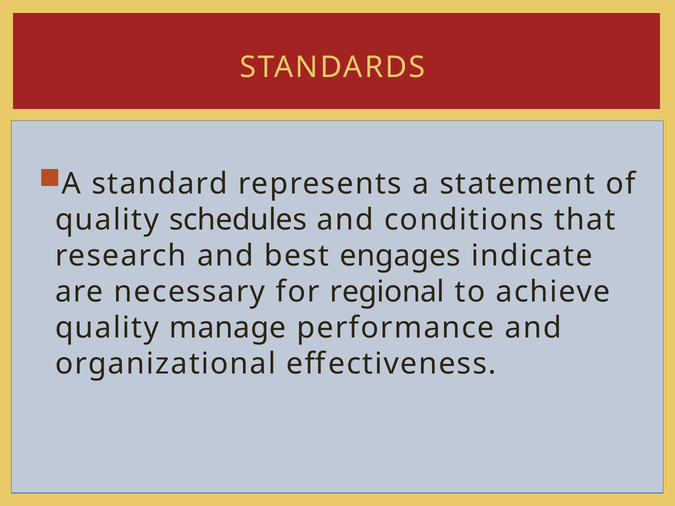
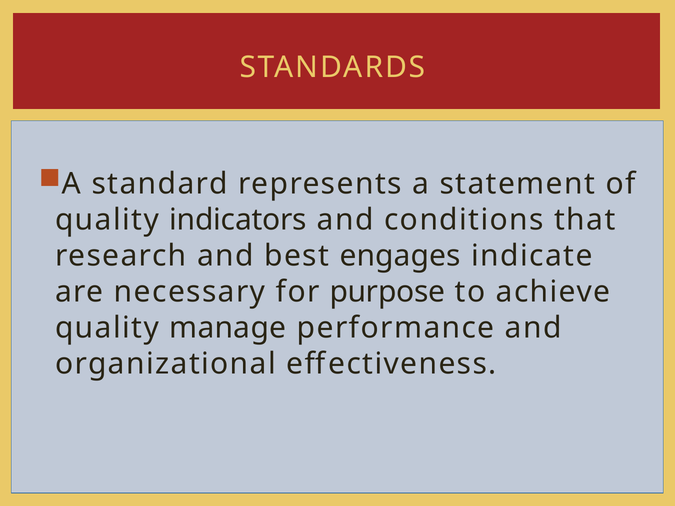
schedules: schedules -> indicators
regional: regional -> purpose
